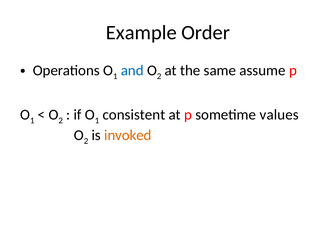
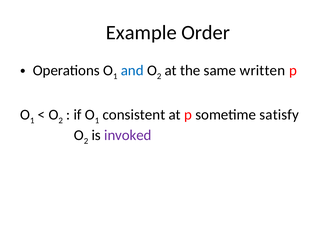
assume: assume -> written
values: values -> satisfy
invoked colour: orange -> purple
